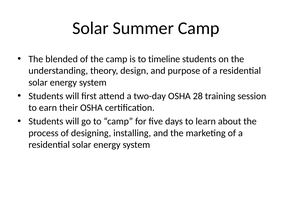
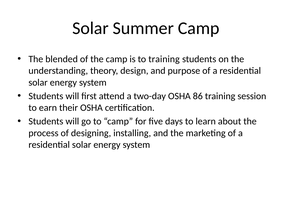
to timeline: timeline -> training
28: 28 -> 86
